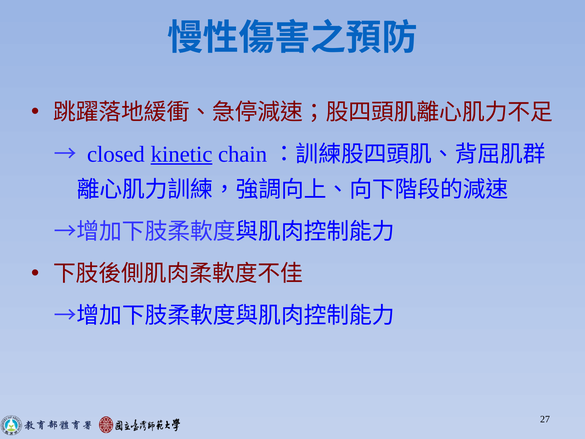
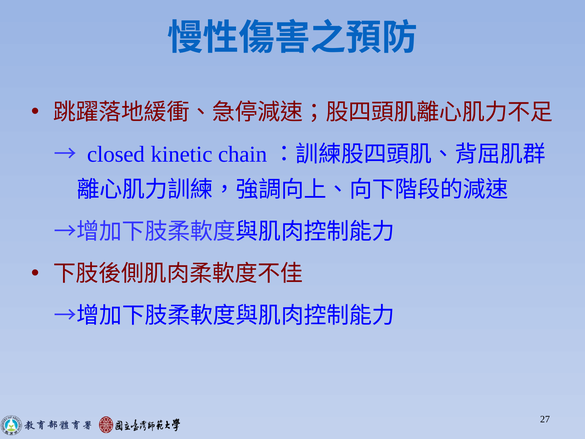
kinetic underline: present -> none
